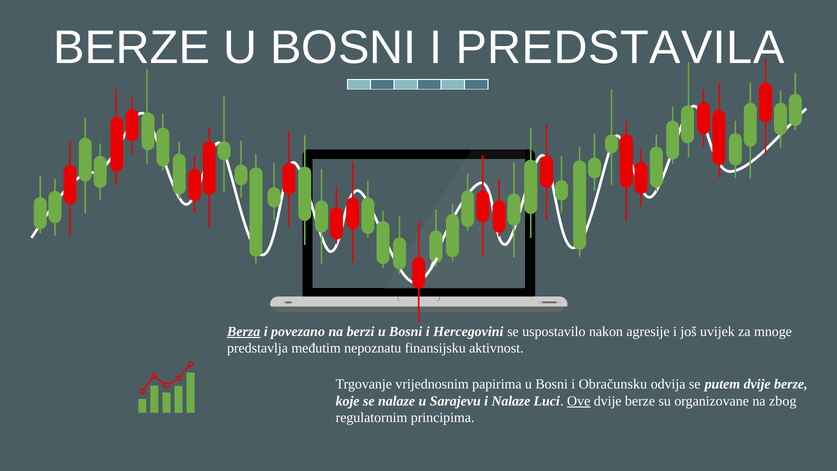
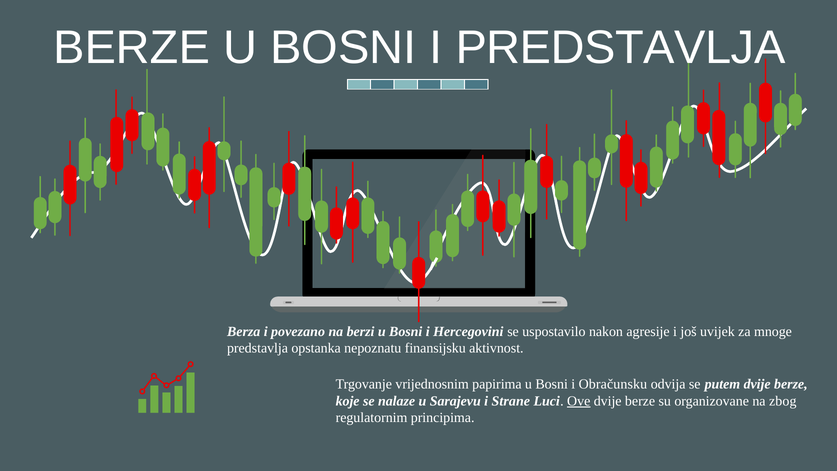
I PREDSTAVILA: PREDSTAVILA -> PREDSTAVLJA
Berza underline: present -> none
međutim: međutim -> opstanka
i Nalaze: Nalaze -> Strane
